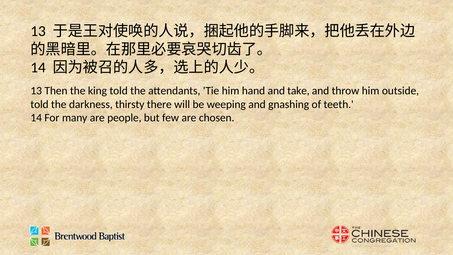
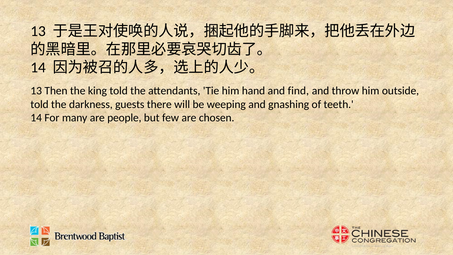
take: take -> find
thirsty: thirsty -> guests
